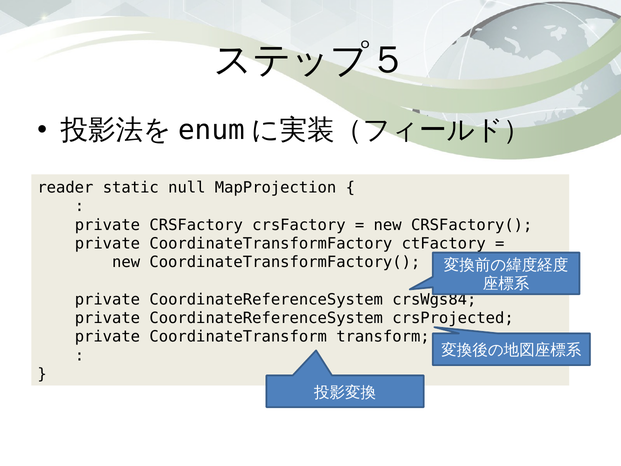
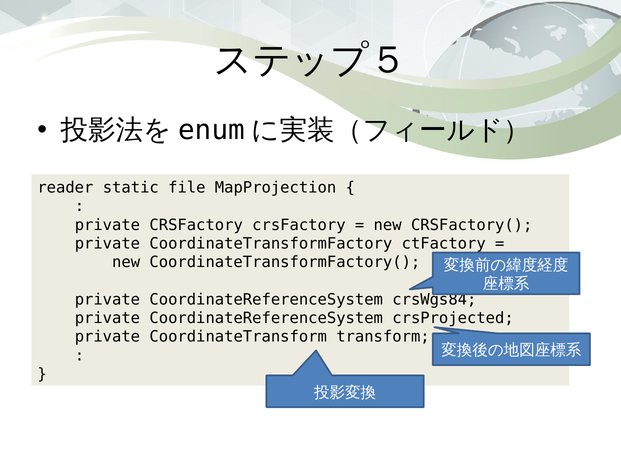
null: null -> file
